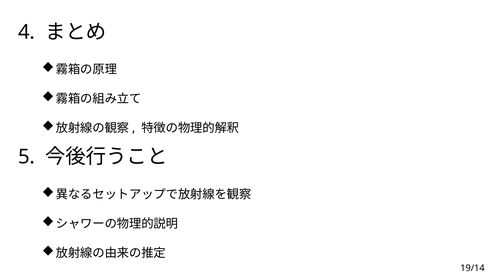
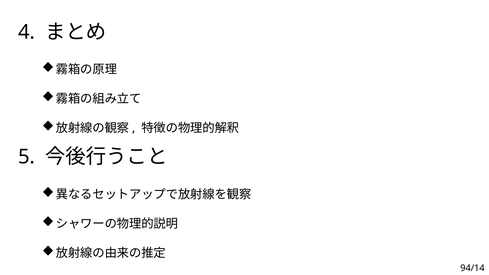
19/14: 19/14 -> 94/14
